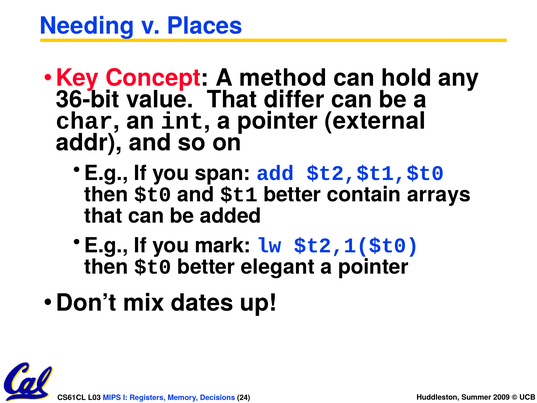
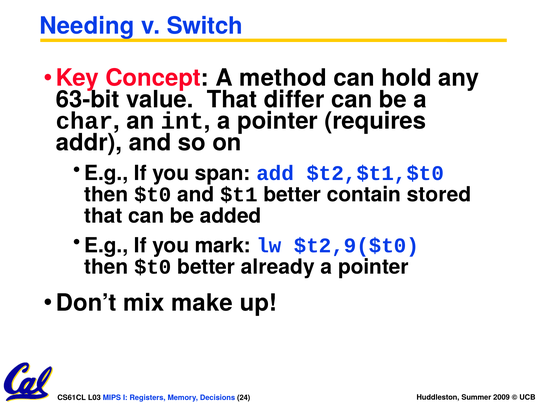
Places: Places -> Switch
36-bit: 36-bit -> 63-bit
external: external -> requires
arrays: arrays -> stored
$t2,1($t0: $t2,1($t0 -> $t2,9($t0
elegant: elegant -> already
dates: dates -> make
